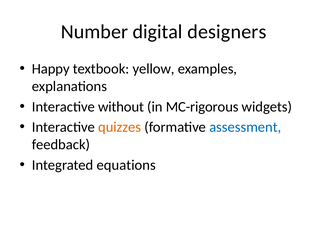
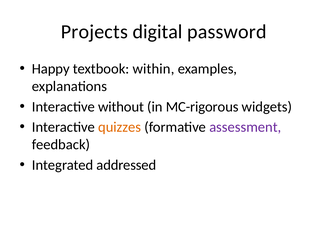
Number: Number -> Projects
designers: designers -> password
yellow: yellow -> within
assessment colour: blue -> purple
equations: equations -> addressed
